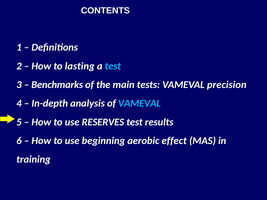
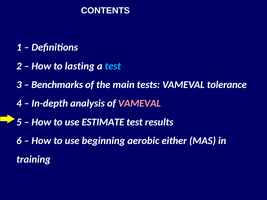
precision: precision -> tolerance
VAMEVAL at (139, 103) colour: light blue -> pink
RESERVES: RESERVES -> ESTIMATE
effect: effect -> either
